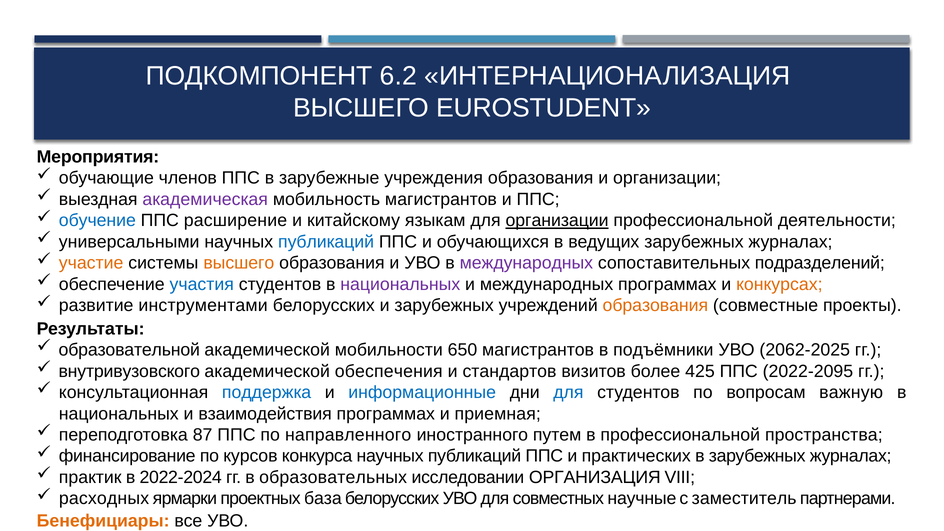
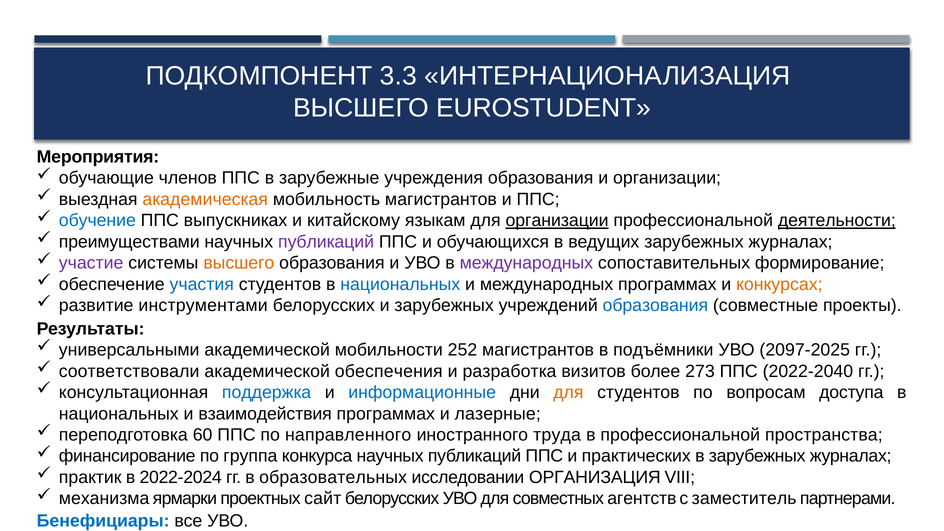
6.2: 6.2 -> 3.3
академическая colour: purple -> orange
расширение: расширение -> выпускниках
деятельности underline: none -> present
универсальными: универсальными -> преимуществами
публикаций at (326, 242) colour: blue -> purple
участие colour: orange -> purple
подразделений: подразделений -> формирование
национальных at (400, 284) colour: purple -> blue
образования at (655, 306) colour: orange -> blue
образовательной: образовательной -> универсальными
650: 650 -> 252
2062-2025: 2062-2025 -> 2097-2025
внутривузовского: внутривузовского -> соответствовали
стандартов: стандартов -> разработка
425: 425 -> 273
2022-2095: 2022-2095 -> 2022-2040
для at (568, 392) colour: blue -> orange
важную: важную -> доступа
приемная: приемная -> лазерные
87: 87 -> 60
путем: путем -> труда
курсов: курсов -> группа
расходных: расходных -> механизма
база: база -> сайт
научные: научные -> агентств
Бенефициары colour: orange -> blue
